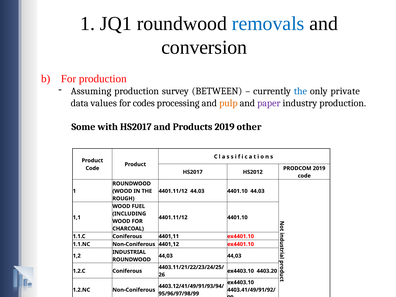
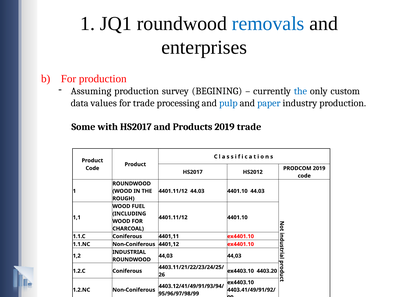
conversion: conversion -> enterprises
survey BETWEEN: BETWEEN -> BEGINING
private: private -> custom
for codes: codes -> trade
pulp colour: orange -> blue
paper colour: purple -> blue
2019 other: other -> trade
